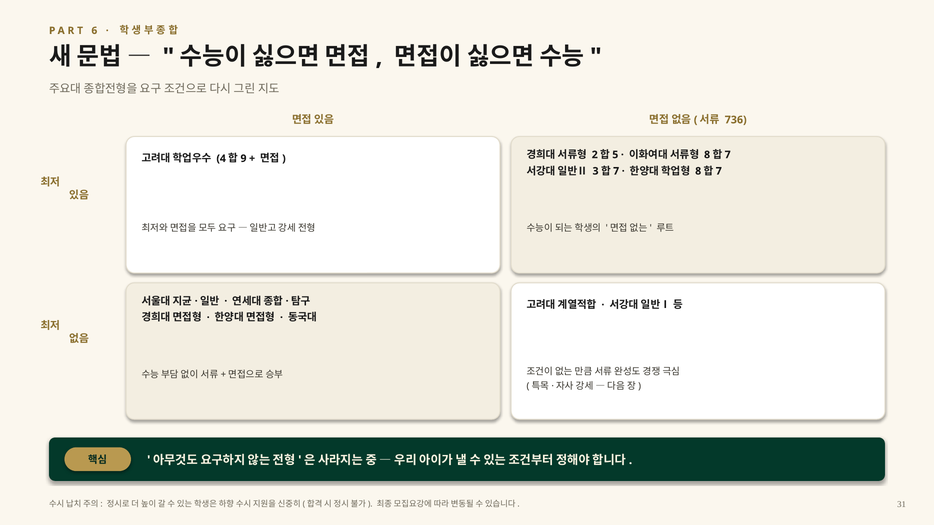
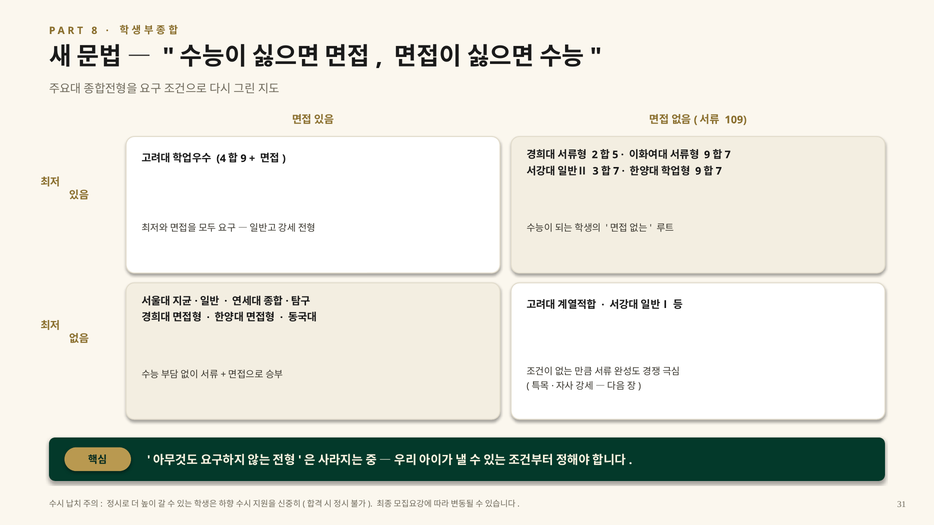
6: 6 -> 8
736: 736 -> 109
8 at (707, 155): 8 -> 9
8 at (698, 171): 8 -> 9
